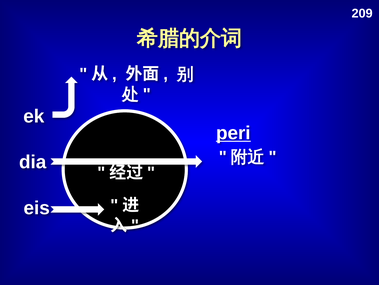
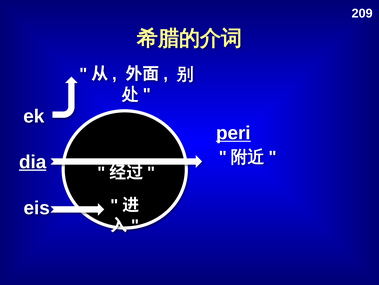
dia underline: none -> present
